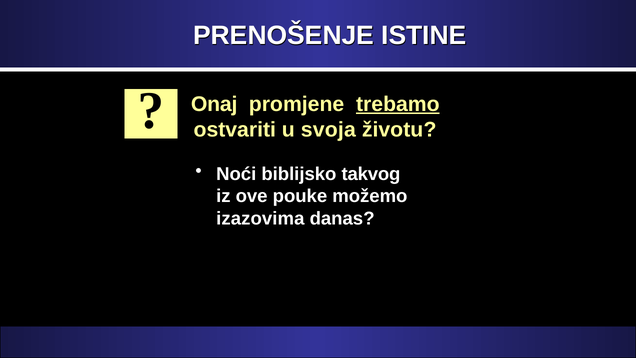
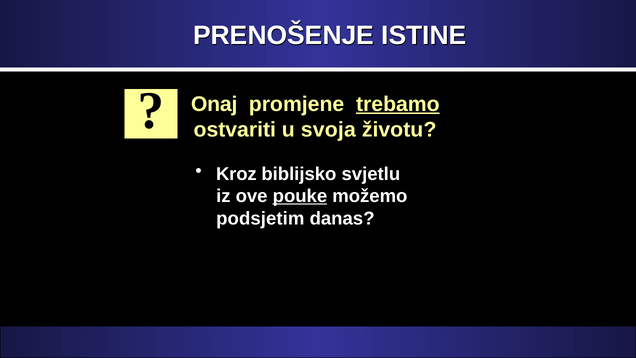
Noći: Noći -> Kroz
takvog: takvog -> svjetlu
pouke underline: none -> present
izazovima: izazovima -> podsjetim
